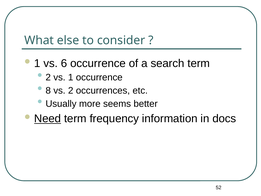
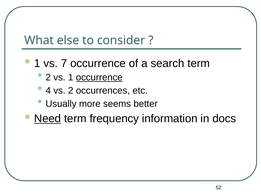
6: 6 -> 7
occurrence at (99, 77) underline: none -> present
8: 8 -> 4
